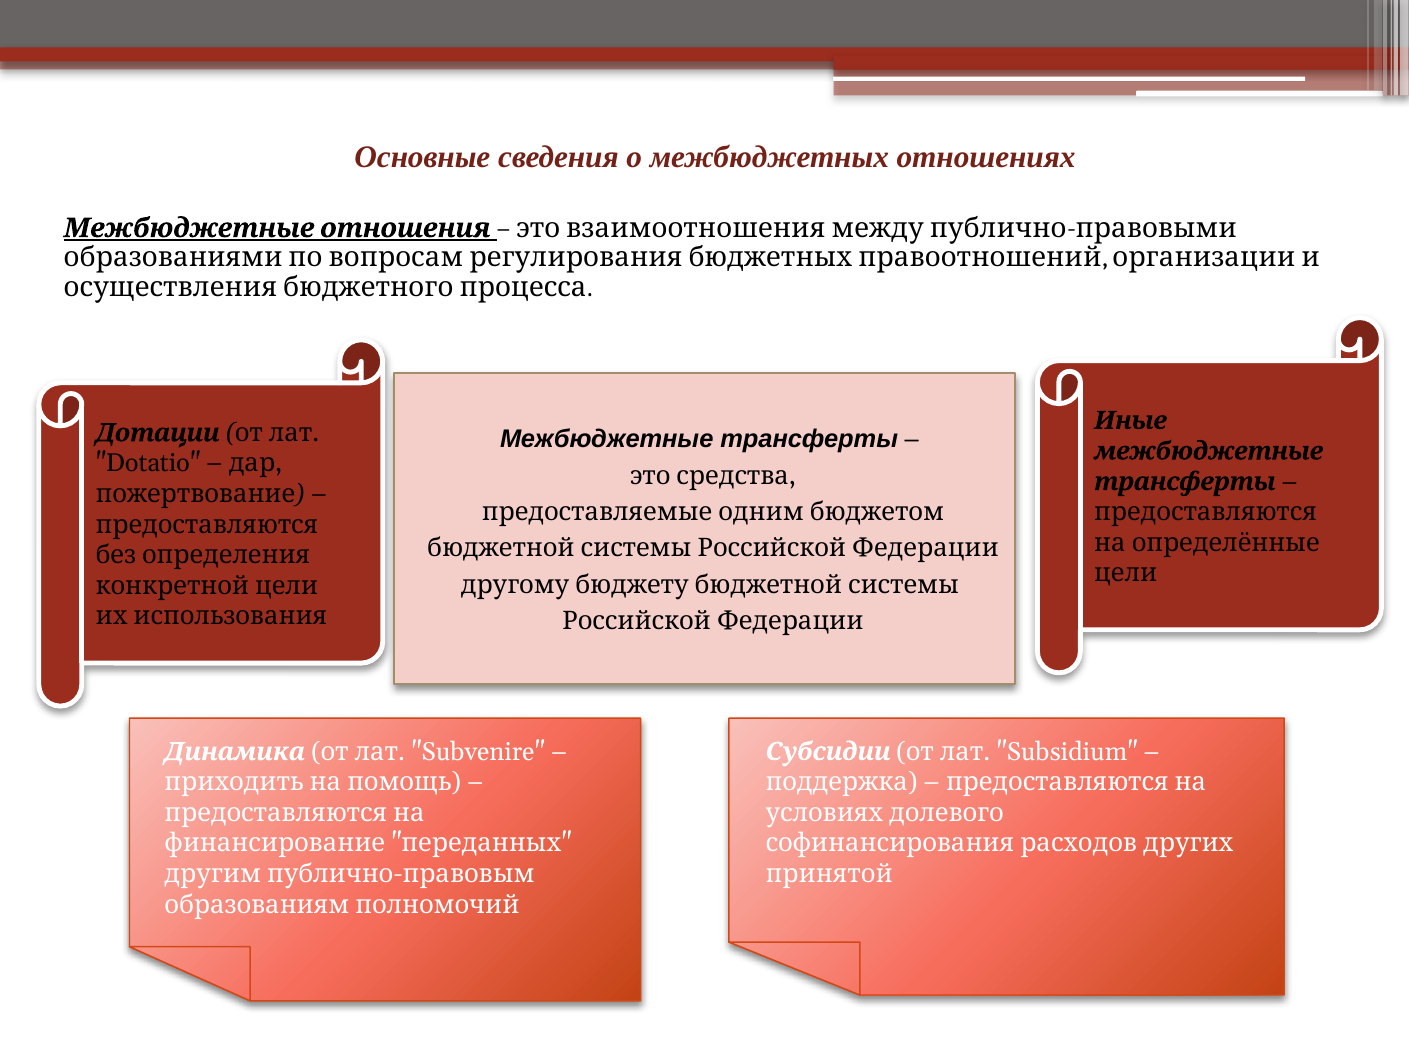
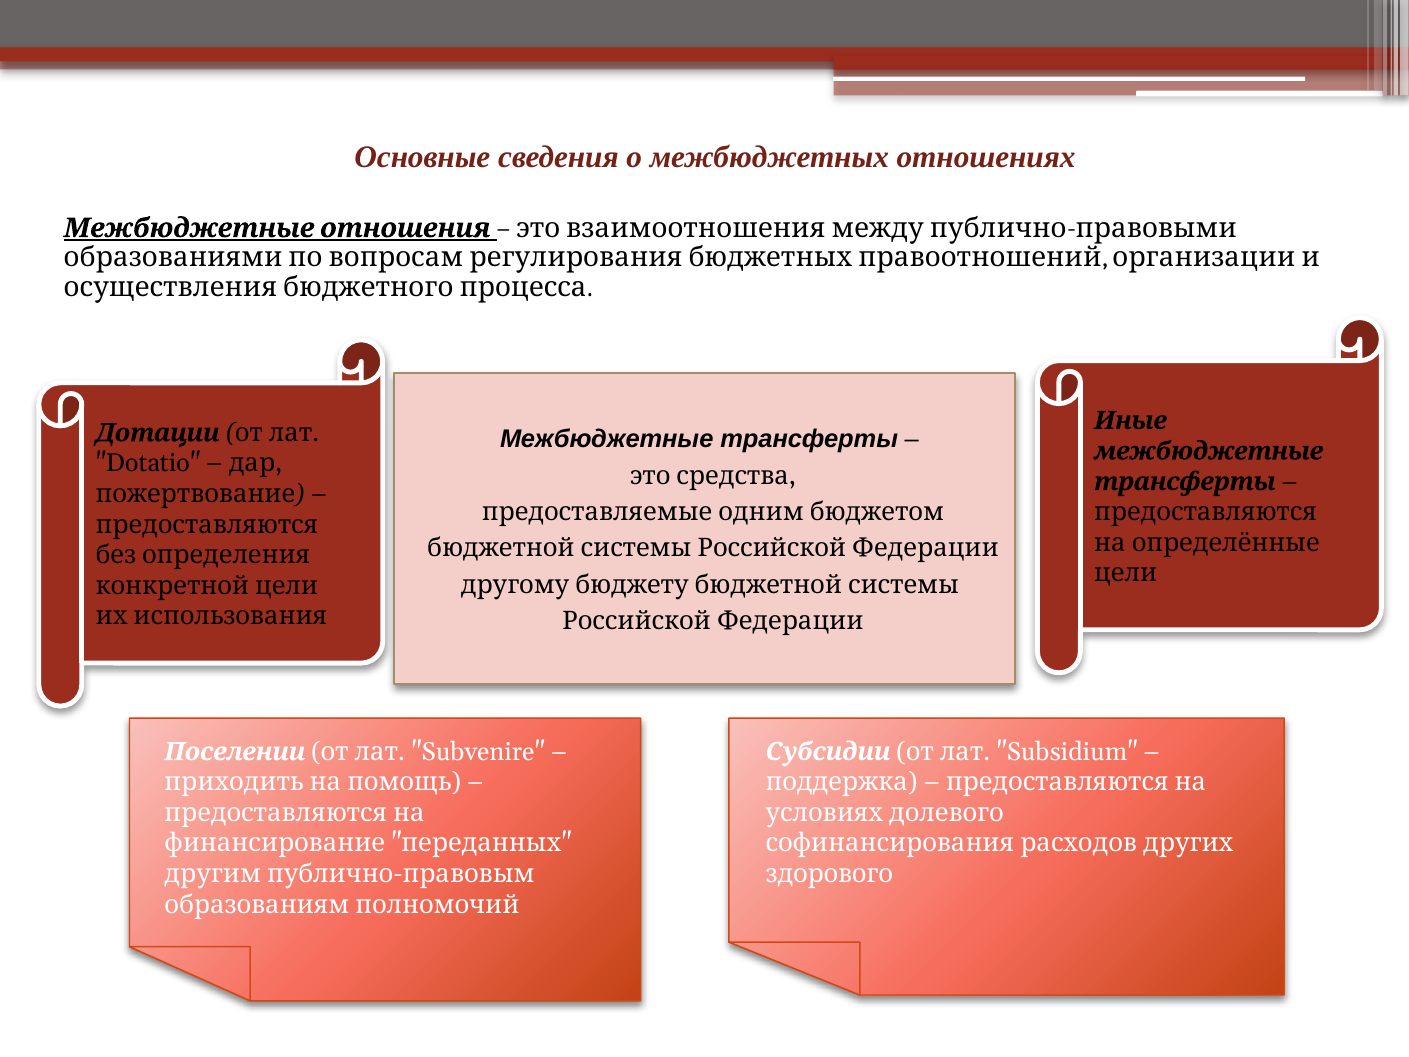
Динамика: Динамика -> Поселении
принятой: принятой -> здорового
